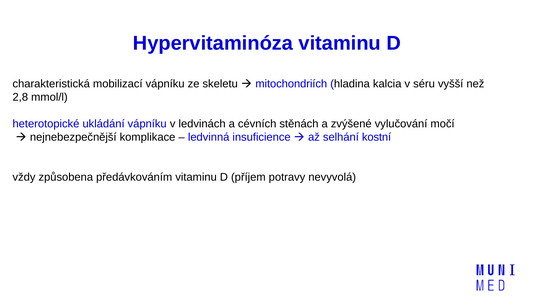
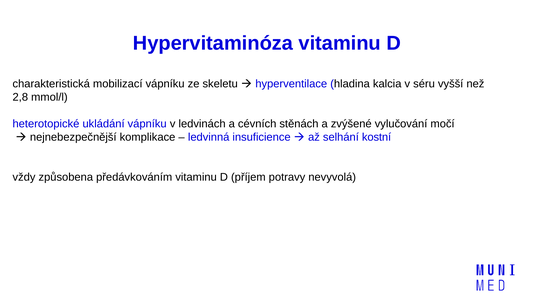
mitochondriích: mitochondriích -> hyperventilace
